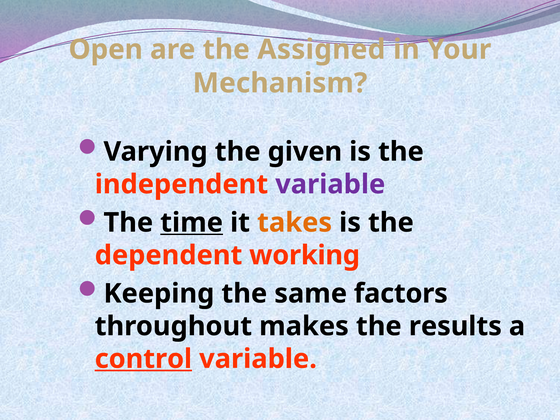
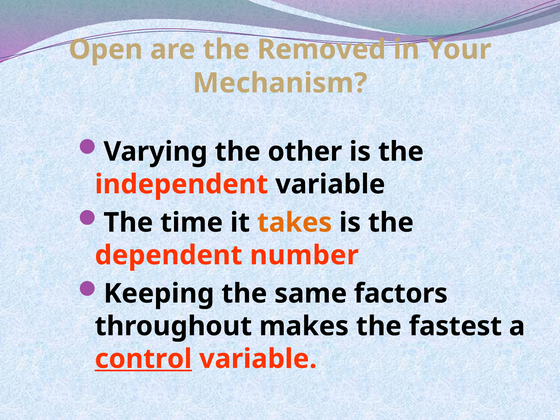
Assigned: Assigned -> Removed
given: given -> other
variable at (330, 184) colour: purple -> black
time underline: present -> none
working: working -> number
results: results -> fastest
